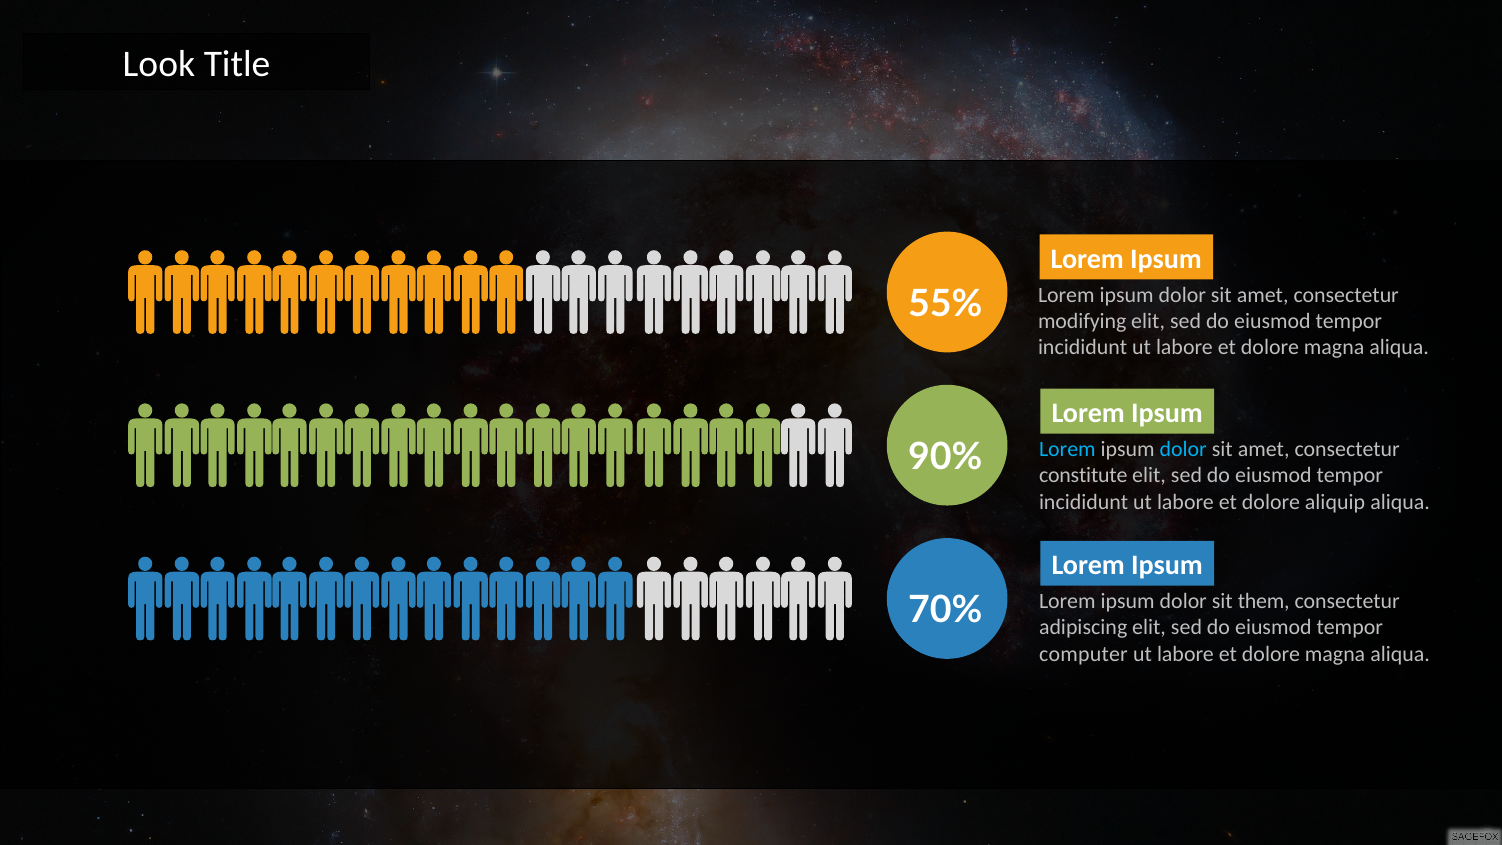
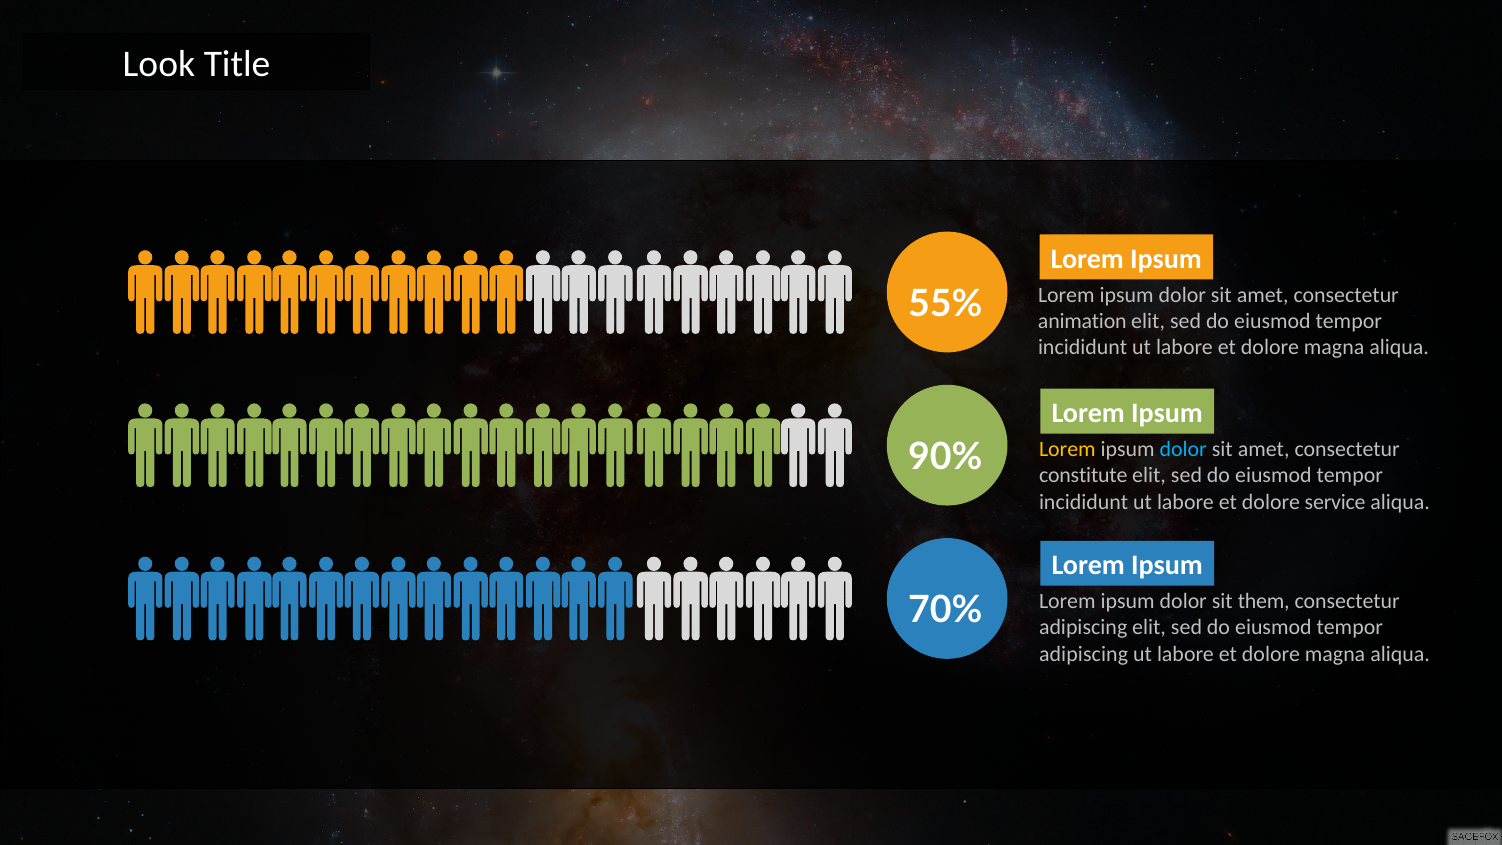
modifying: modifying -> animation
Lorem at (1067, 449) colour: light blue -> yellow
aliquip: aliquip -> service
computer at (1083, 654): computer -> adipiscing
